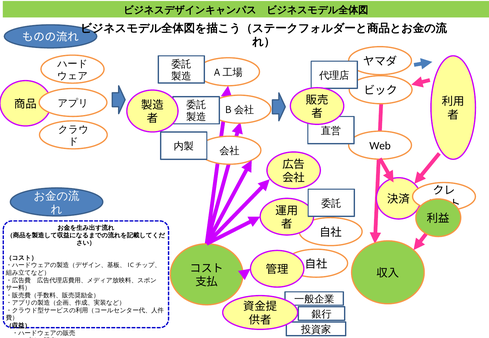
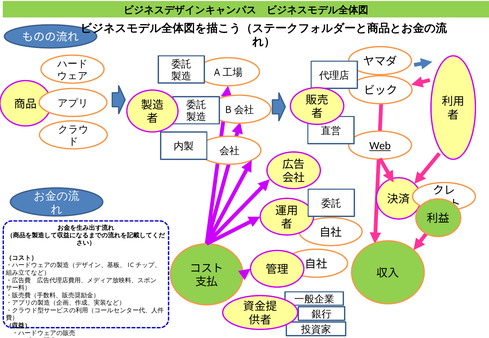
Web underline: none -> present
